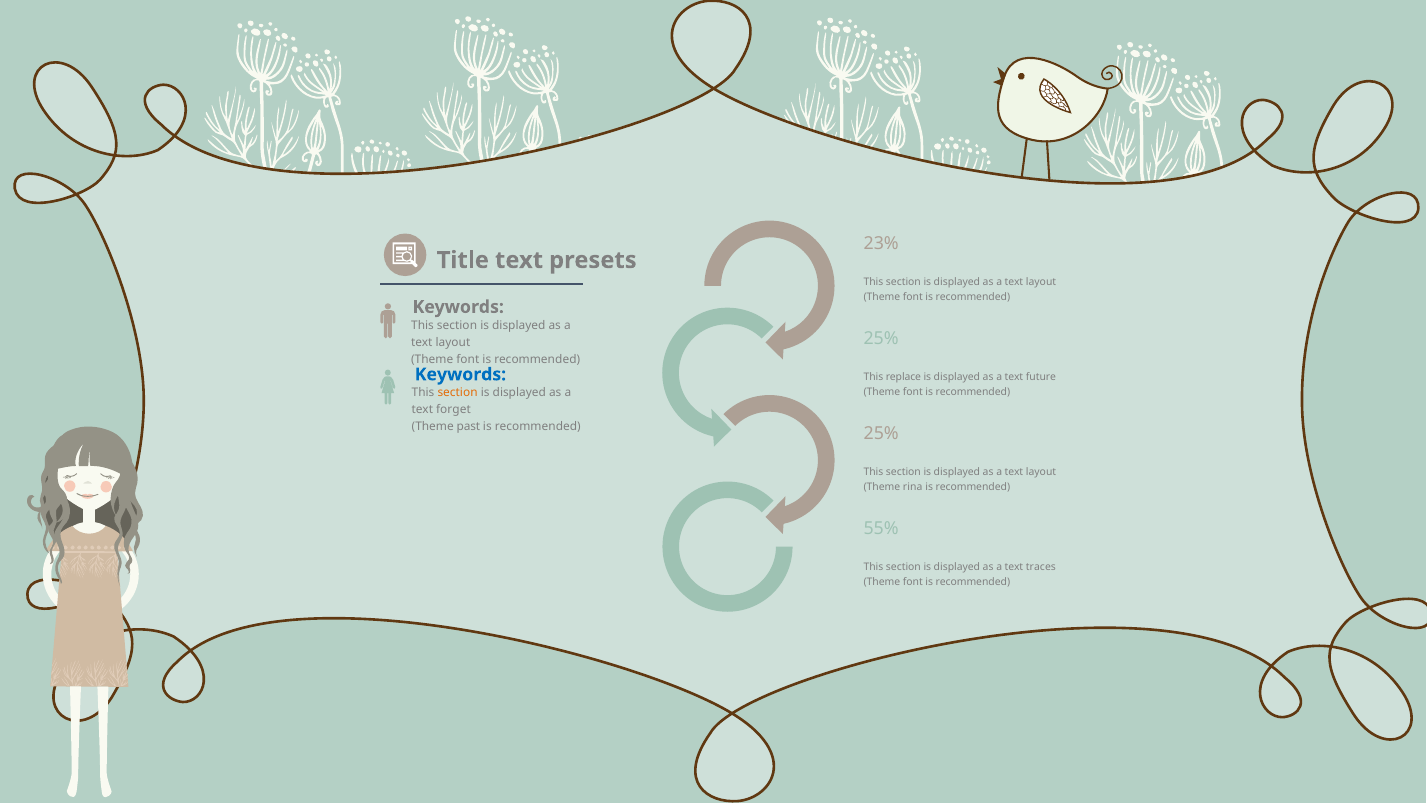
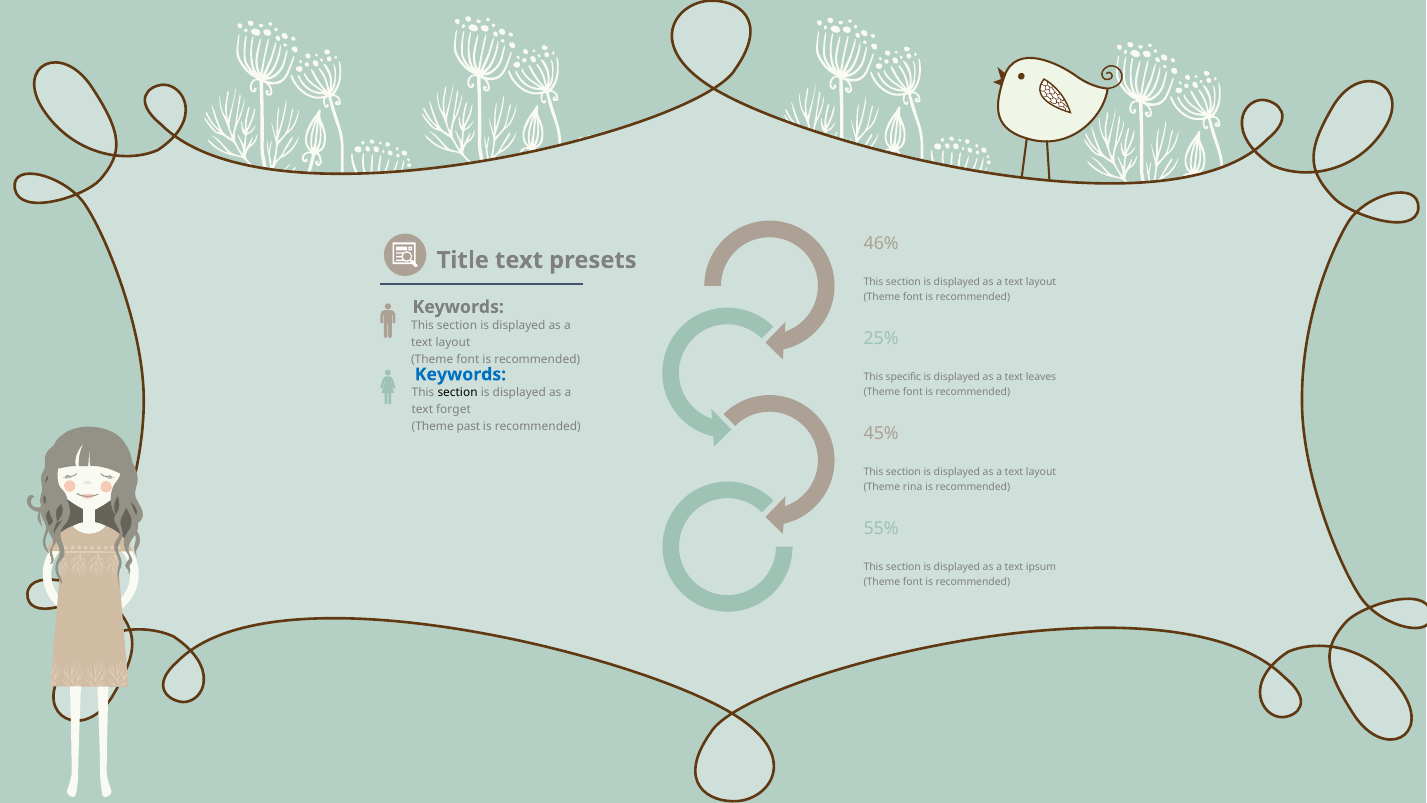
23%: 23% -> 46%
replace: replace -> specific
future: future -> leaves
section at (458, 393) colour: orange -> black
25% at (881, 434): 25% -> 45%
traces: traces -> ipsum
